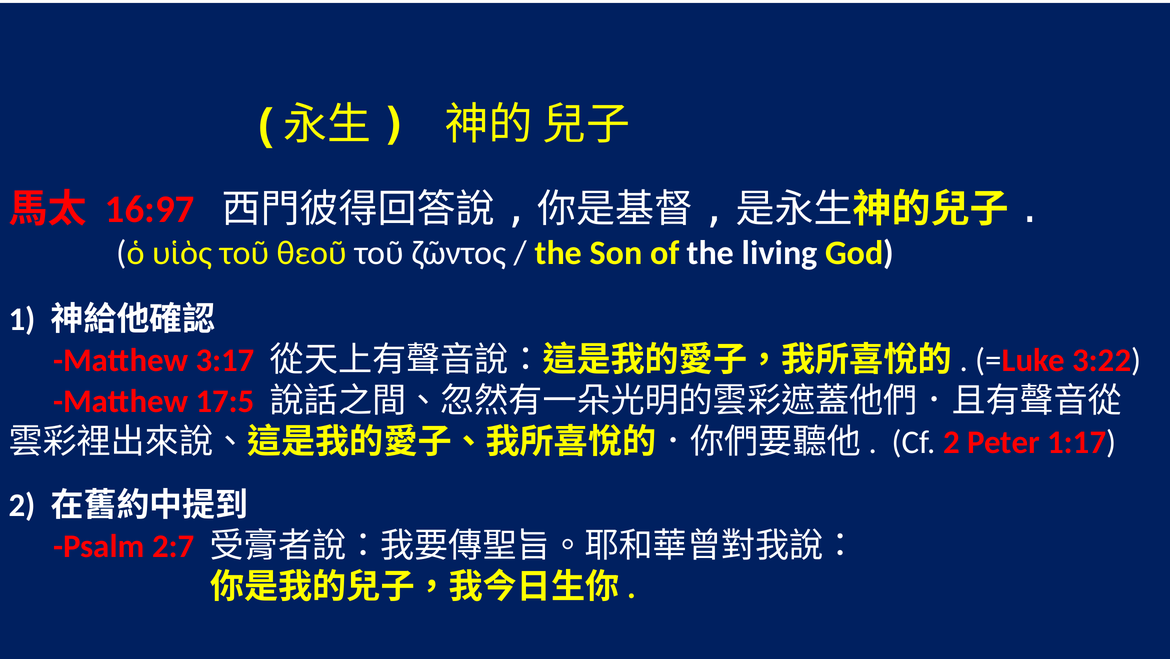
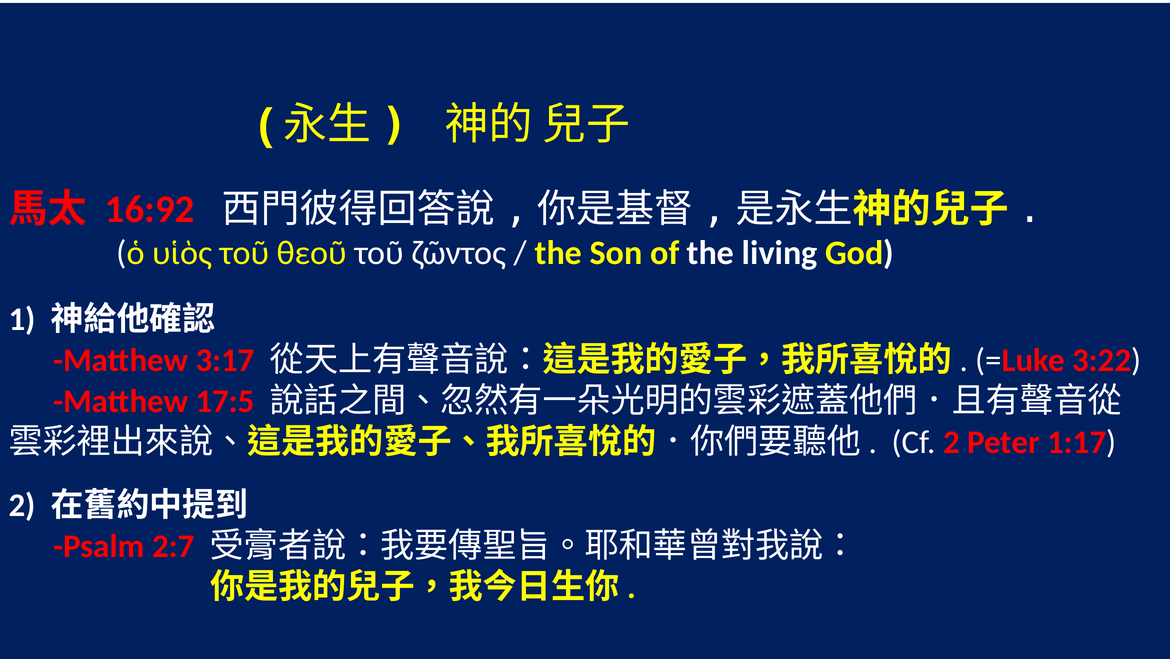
16:97: 16:97 -> 16:92
